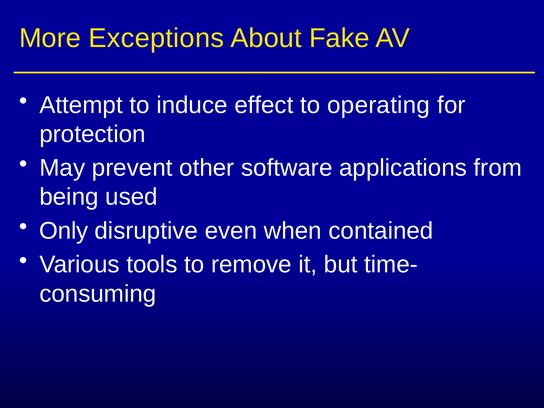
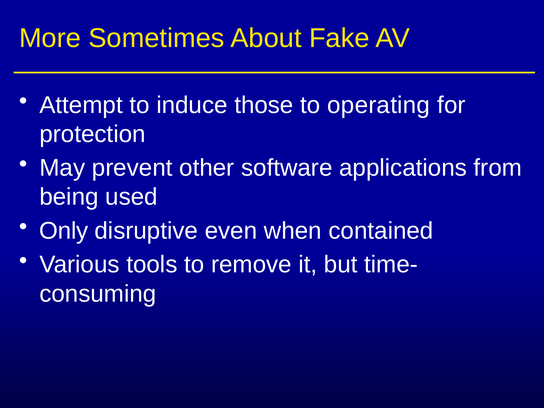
Exceptions: Exceptions -> Sometimes
effect: effect -> those
